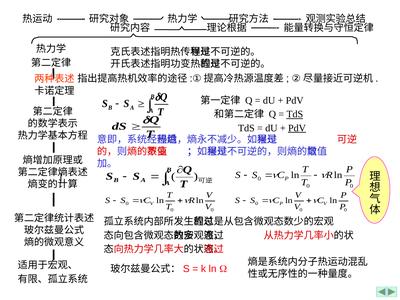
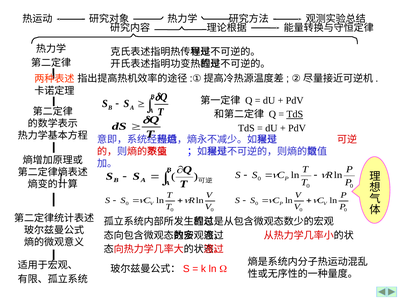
PdV at (297, 128) underline: present -> none
